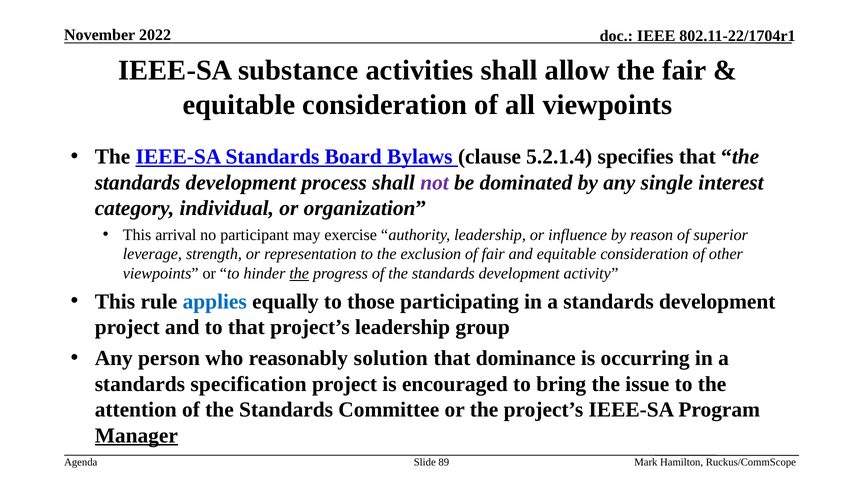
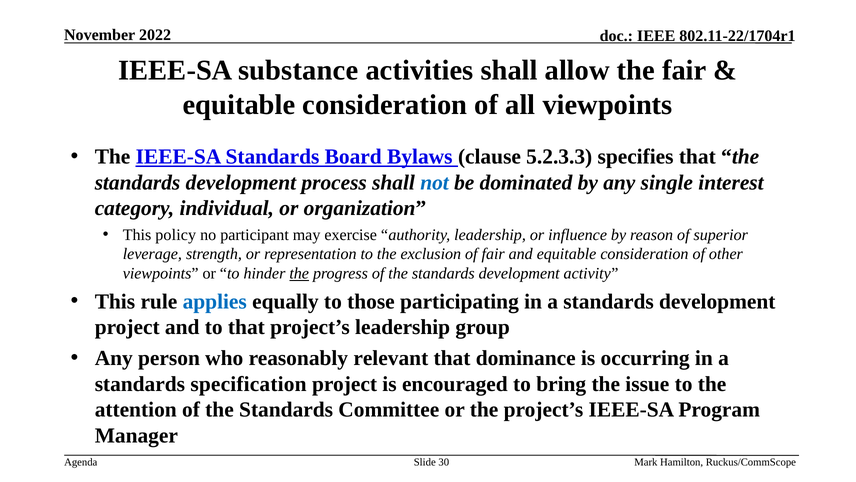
5.2.1.4: 5.2.1.4 -> 5.2.3.3
not colour: purple -> blue
arrival: arrival -> policy
solution: solution -> relevant
Manager underline: present -> none
89: 89 -> 30
